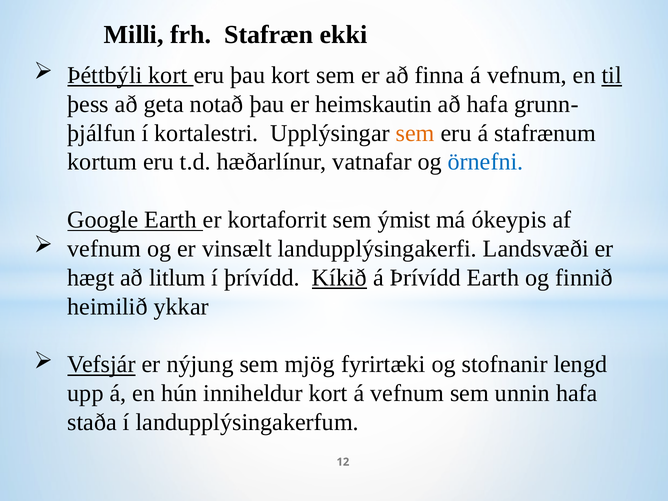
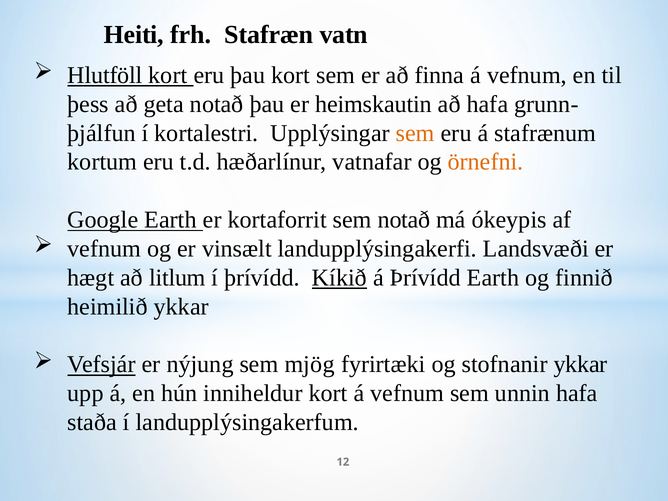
Milli: Milli -> Heiti
ekki: ekki -> vatn
Þéttbýli: Þéttbýli -> Hlutföll
til underline: present -> none
örnefni colour: blue -> orange
sem ýmist: ýmist -> notað
stofnanir lengd: lengd -> ykkar
